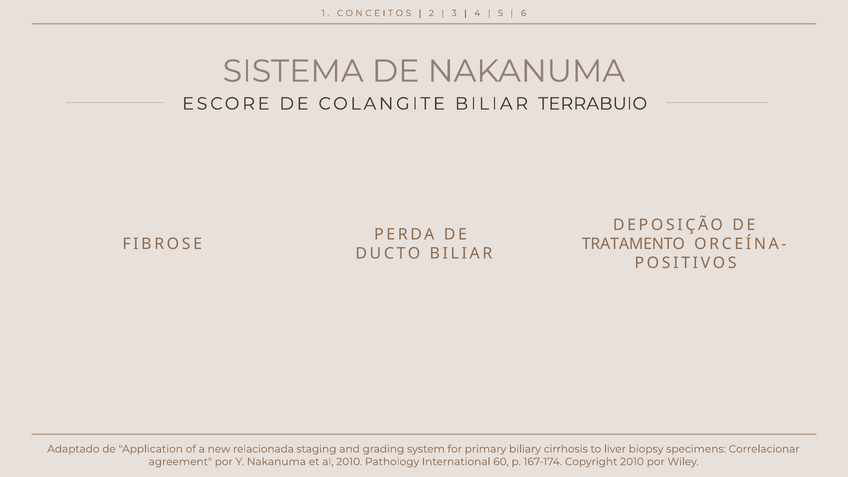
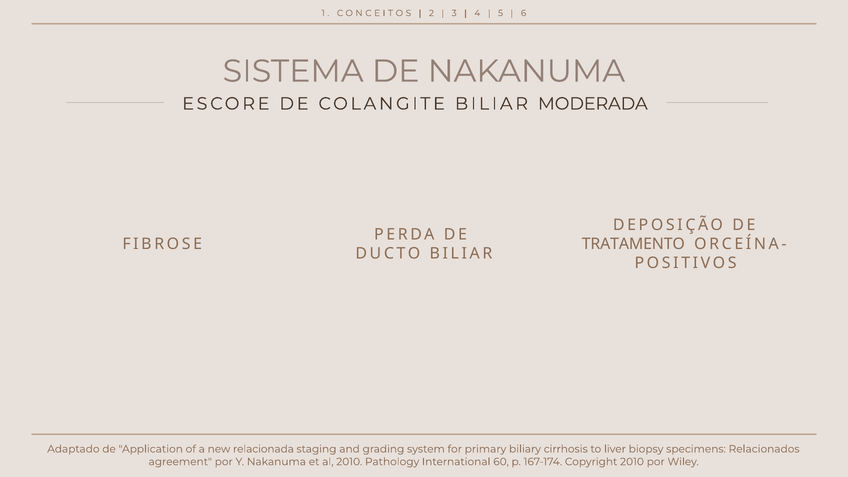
TERRABUIO: TERRABUIO -> MODERADA
Correlacionar: Correlacionar -> Relacionados
